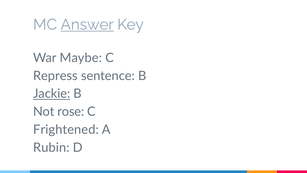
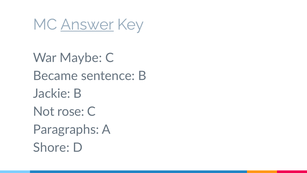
Repress: Repress -> Became
Jackie underline: present -> none
Frightened: Frightened -> Paragraphs
Rubin: Rubin -> Shore
